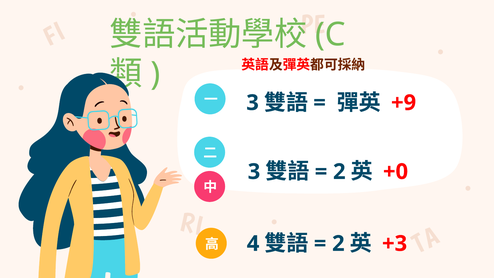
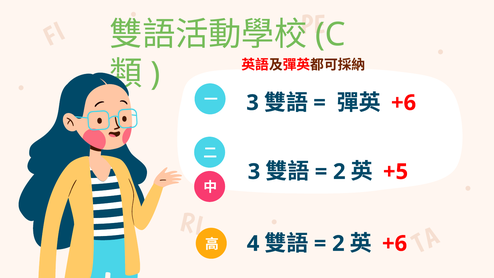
+9 at (404, 103): +9 -> +6
+0: +0 -> +5
+3 at (395, 244): +3 -> +6
